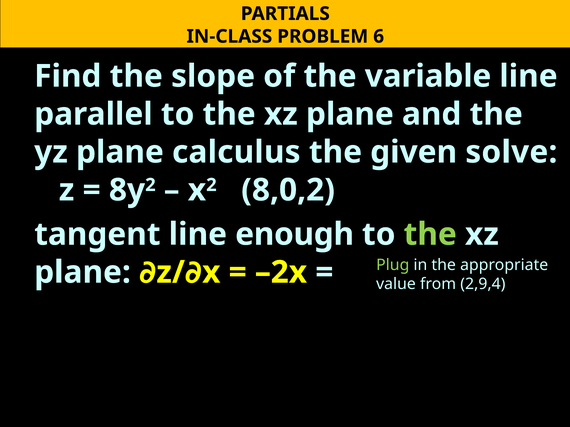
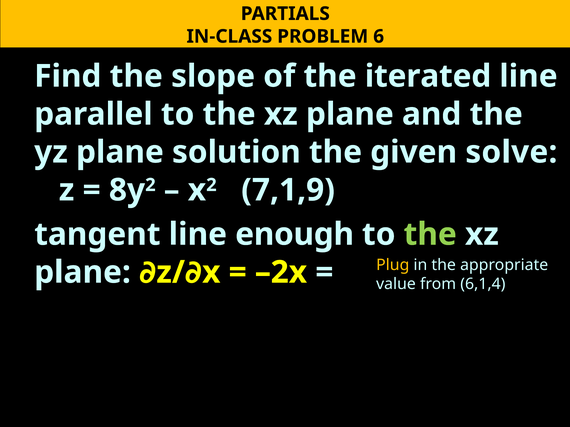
variable: variable -> iterated
calculus: calculus -> solution
8,0,2: 8,0,2 -> 7,1,9
Plug colour: light green -> yellow
2,9,4: 2,9,4 -> 6,1,4
